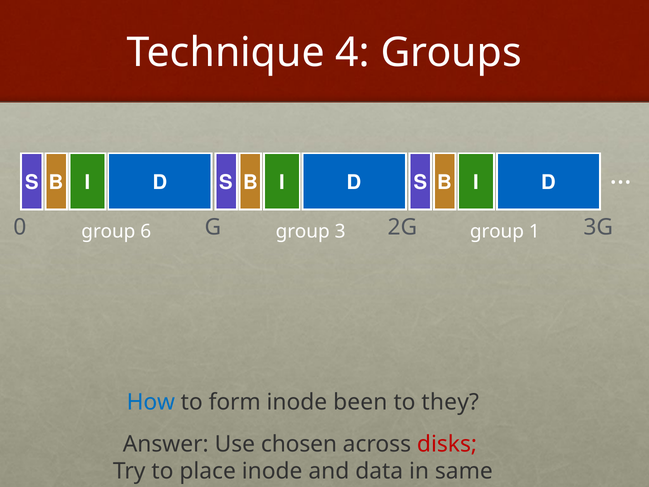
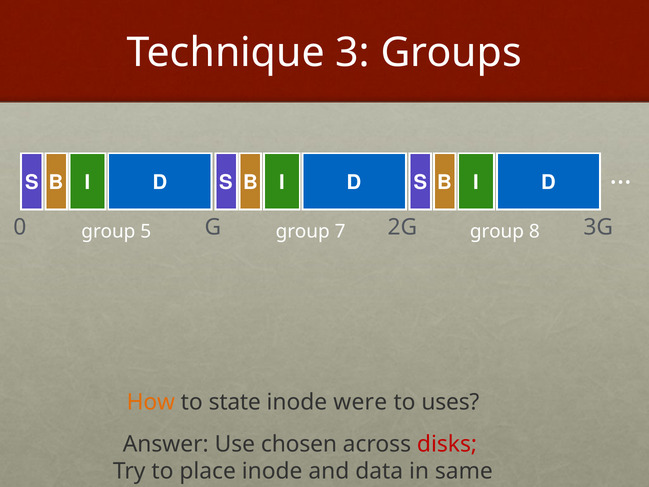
4: 4 -> 3
6: 6 -> 5
3: 3 -> 7
1: 1 -> 8
How colour: blue -> orange
form: form -> state
been: been -> were
they: they -> uses
